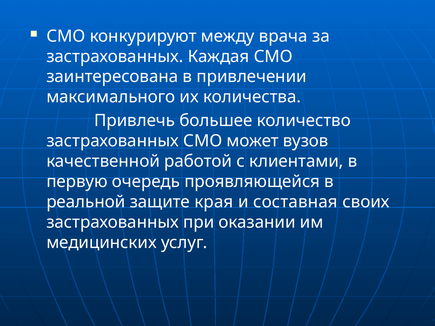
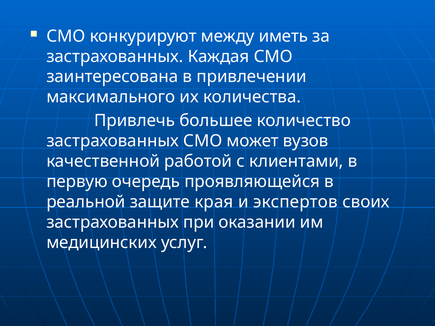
врача: врача -> иметь
составная: составная -> экспертов
